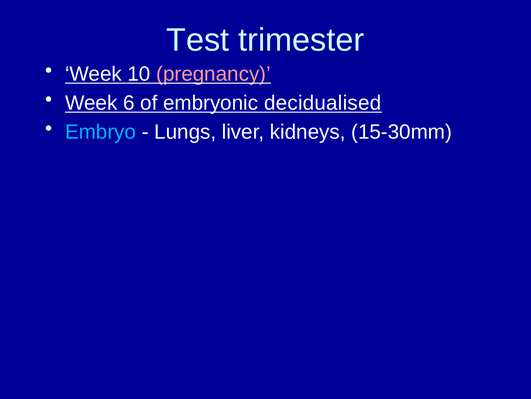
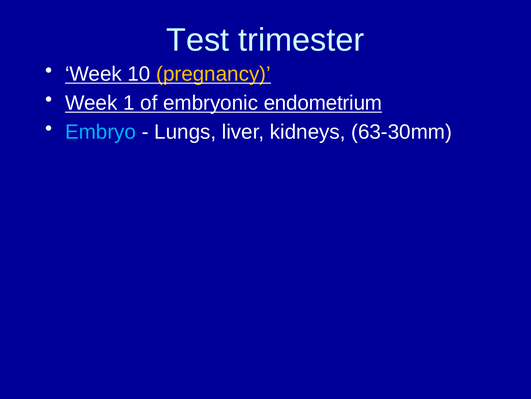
pregnancy colour: pink -> yellow
6: 6 -> 1
decidualised: decidualised -> endometrium
15-30mm: 15-30mm -> 63-30mm
